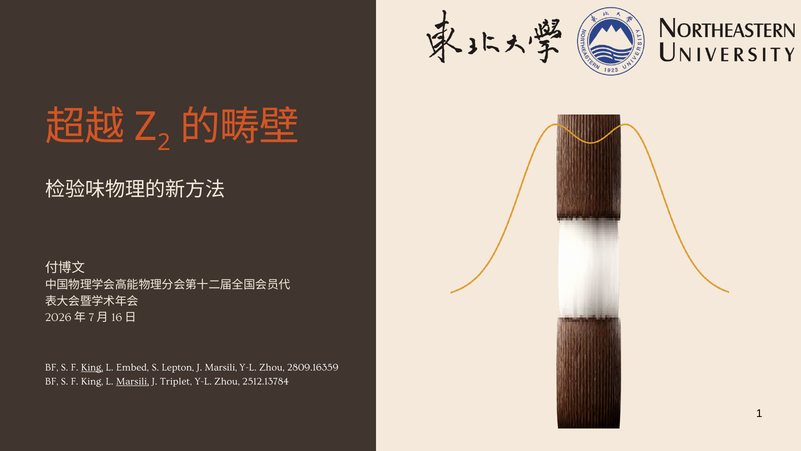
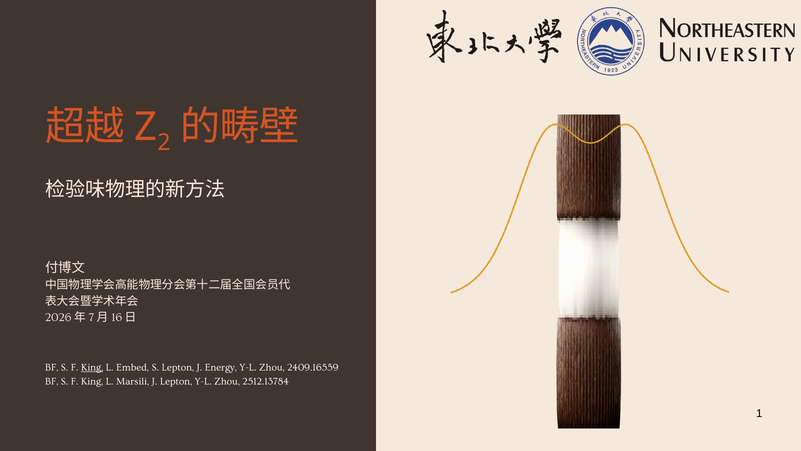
J Marsili: Marsili -> Energy
2809.16359: 2809.16359 -> 2409.16559
Marsili at (133, 381) underline: present -> none
J Triplet: Triplet -> Lepton
